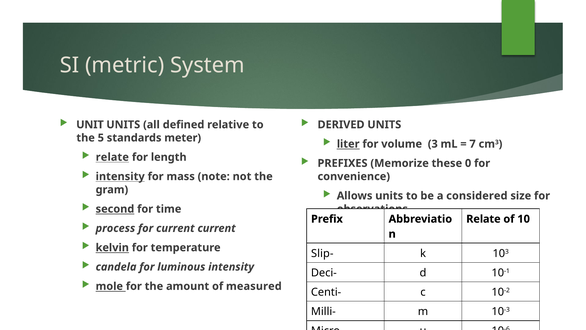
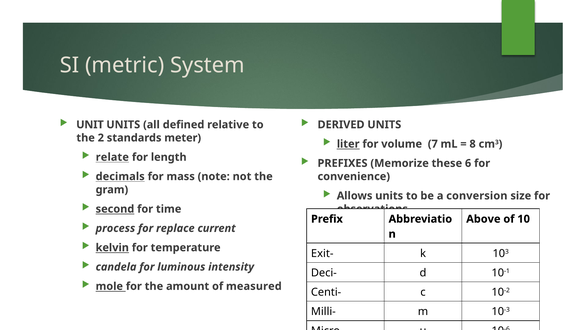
5: 5 -> 2
3: 3 -> 7
7: 7 -> 8
0: 0 -> 6
intensity at (120, 176): intensity -> decimals
considered: considered -> conversion
Relate at (483, 219): Relate -> Above
for current: current -> replace
Slip-: Slip- -> Exit-
